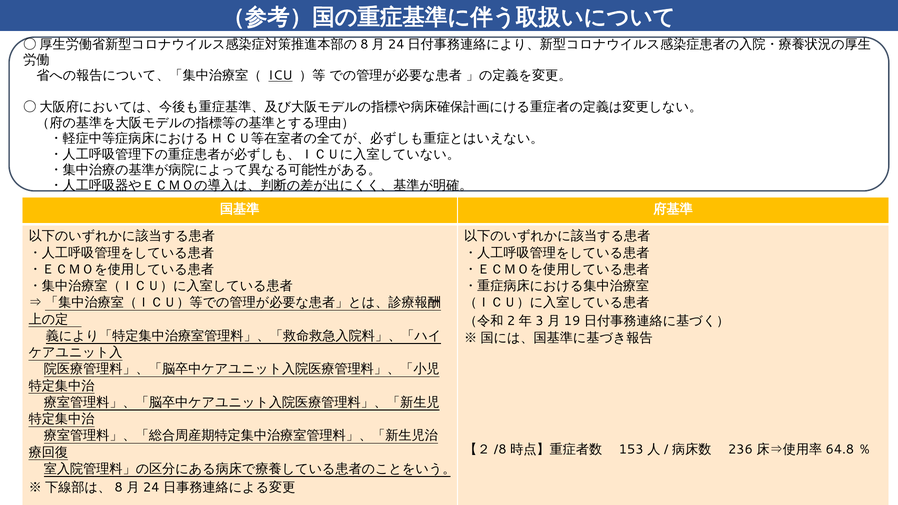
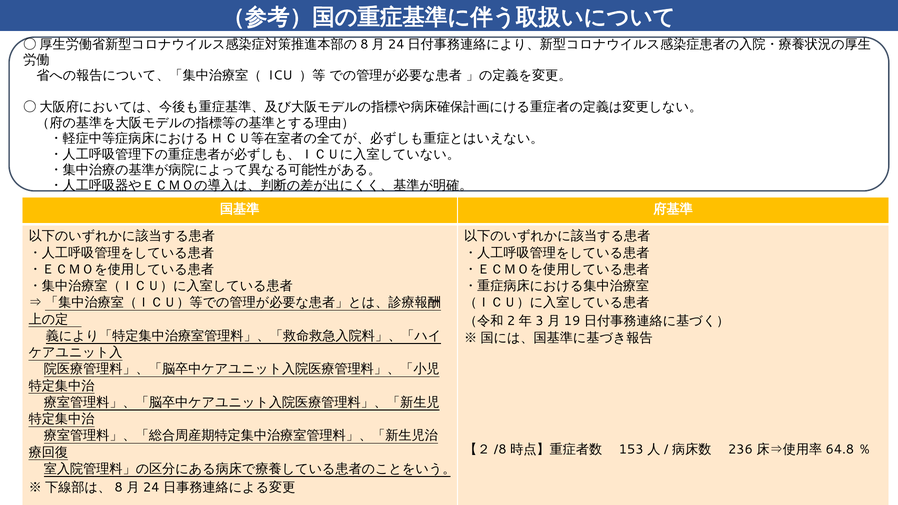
ICU underline: present -> none
